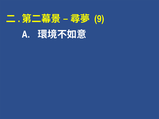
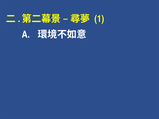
9: 9 -> 1
